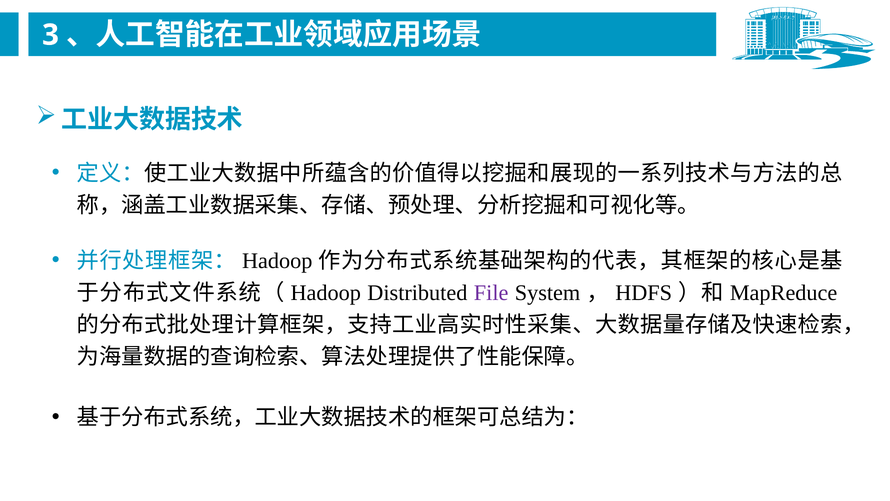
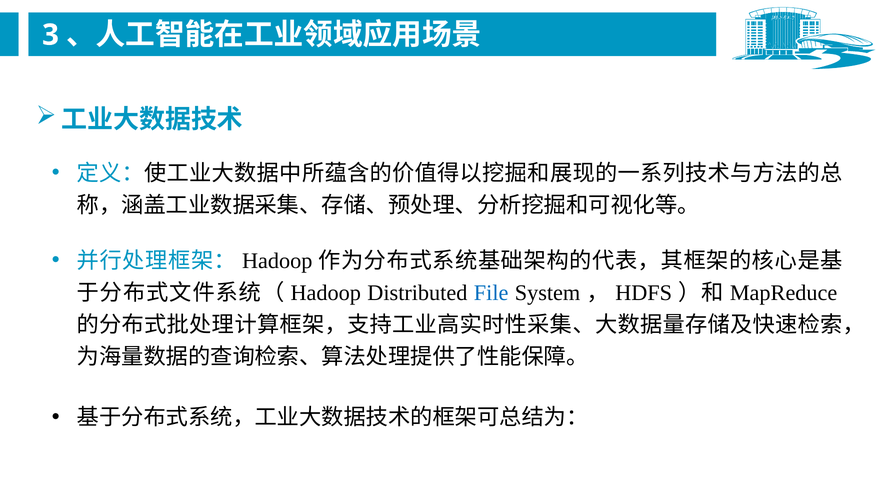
File colour: purple -> blue
